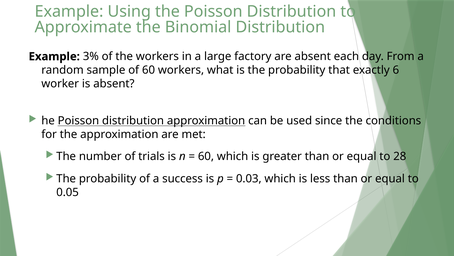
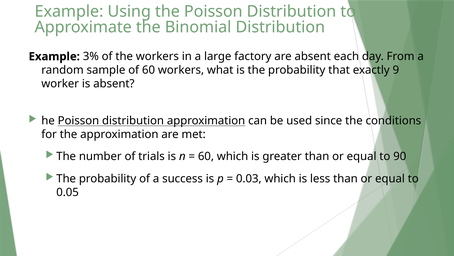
6: 6 -> 9
28: 28 -> 90
